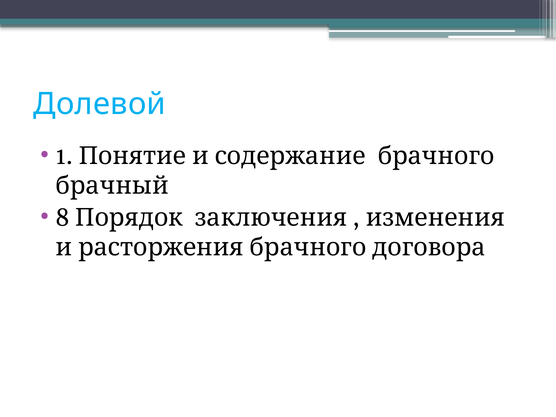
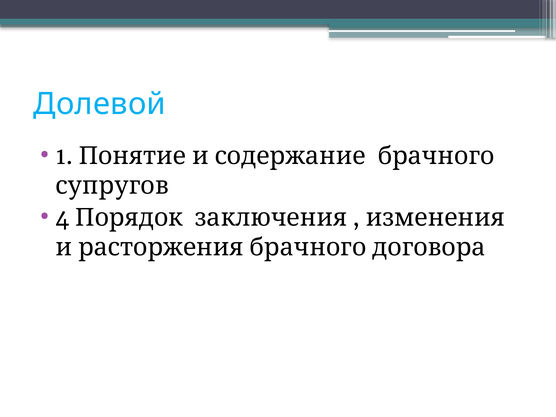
брачный: брачный -> супругов
8: 8 -> 4
